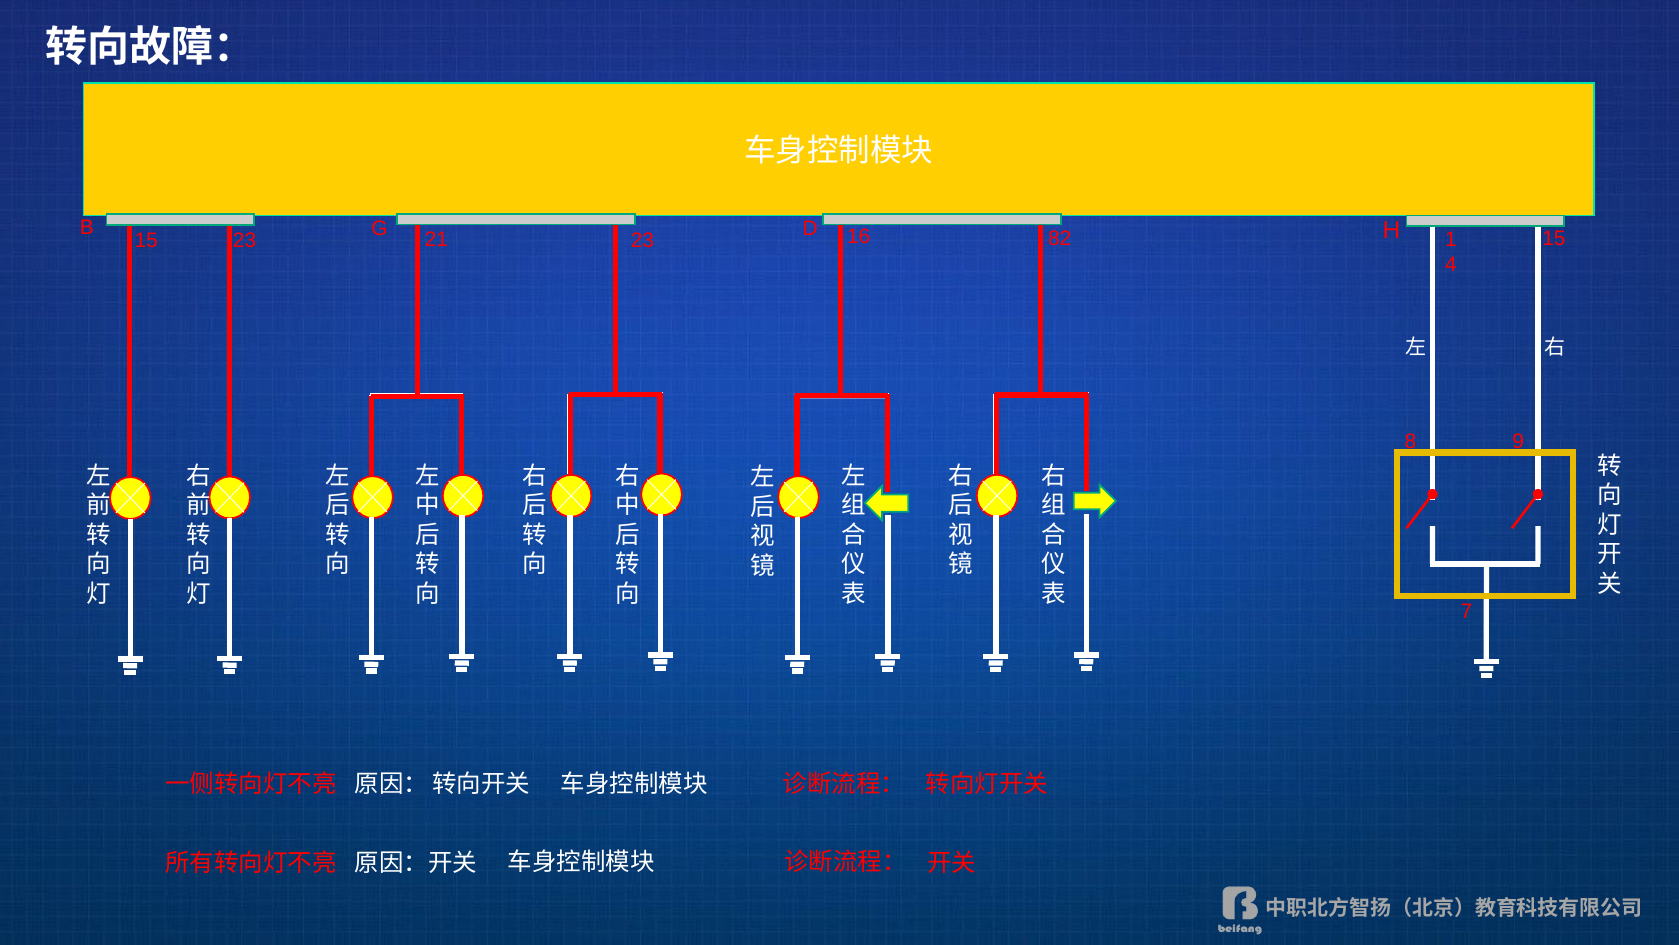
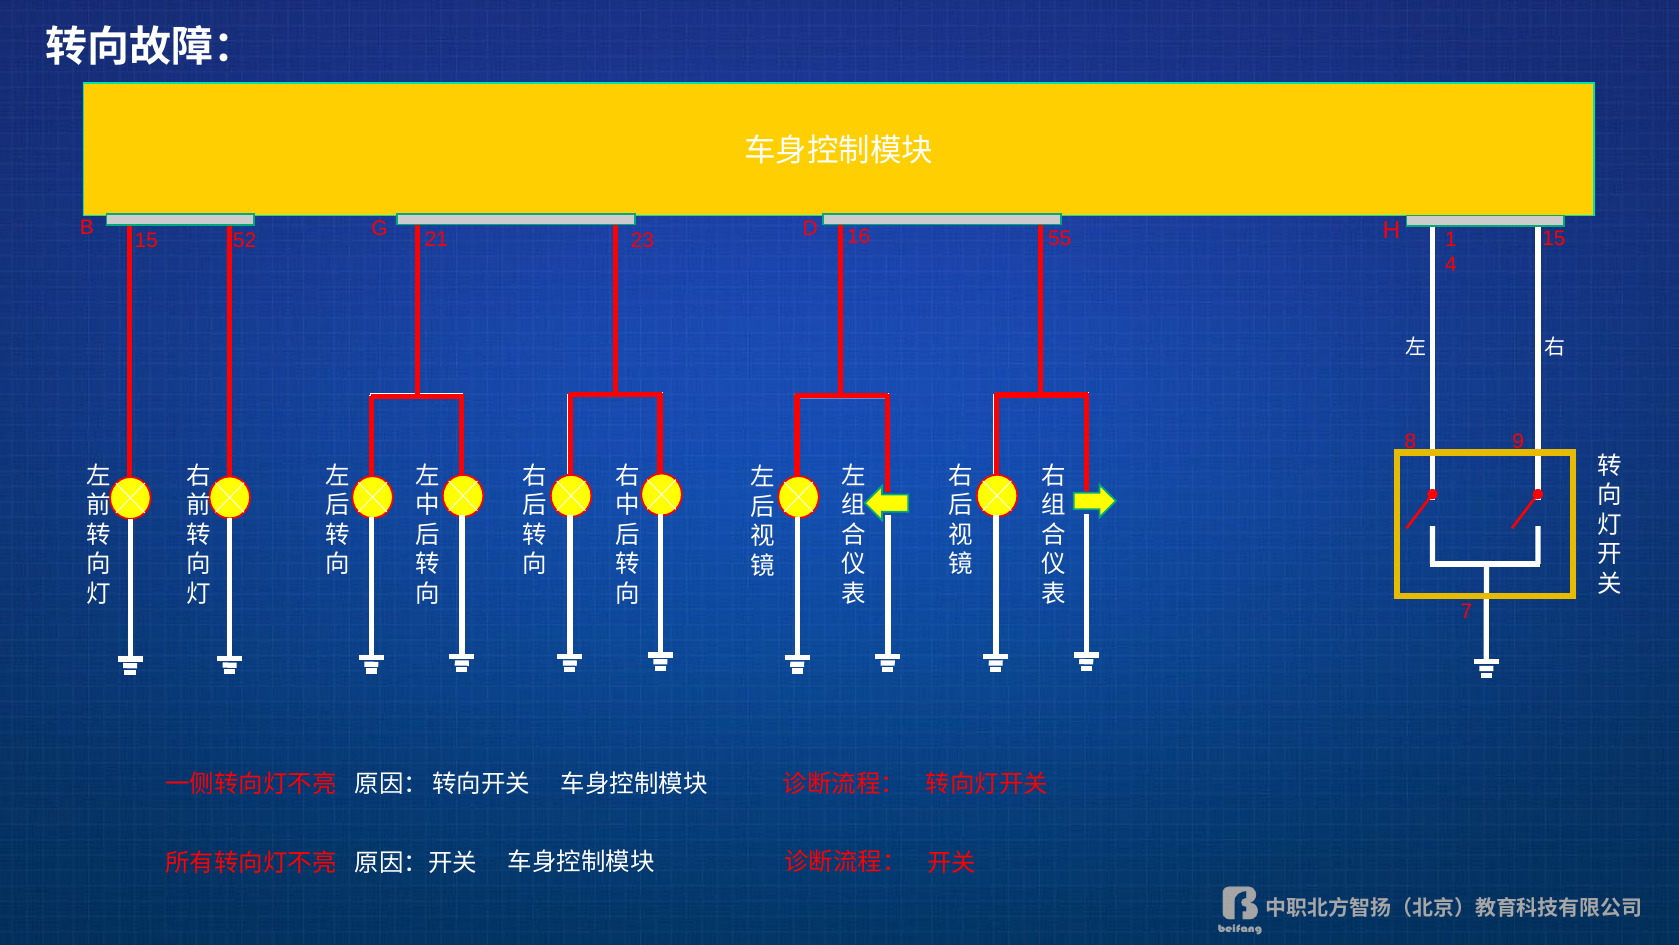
82: 82 -> 55
15 23: 23 -> 52
